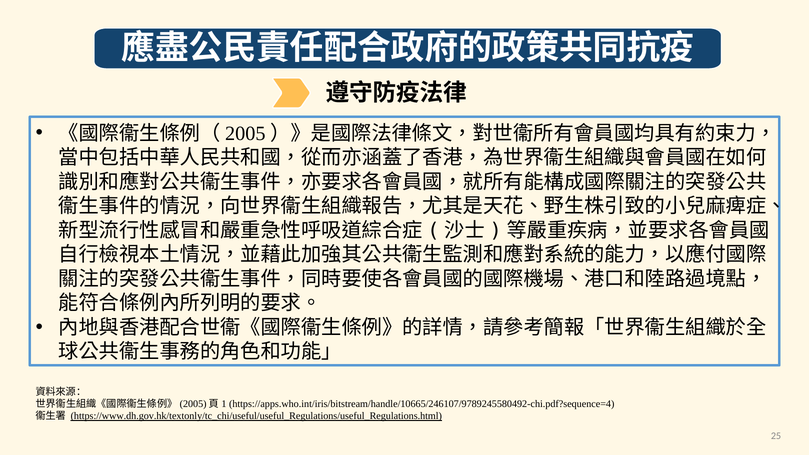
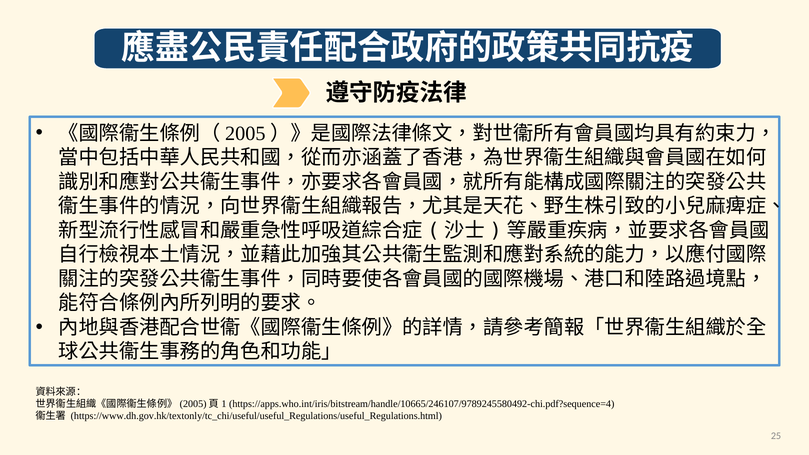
https://www.dh.gov.hk/textonly/tc_chi/useful/useful_Regulations/useful_Regulations.html underline: present -> none
